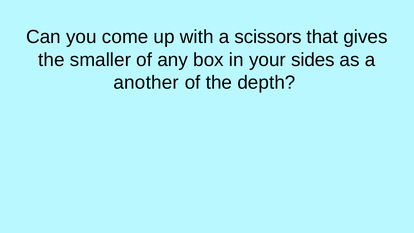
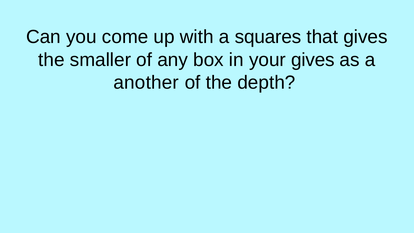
scissors: scissors -> squares
your sides: sides -> gives
